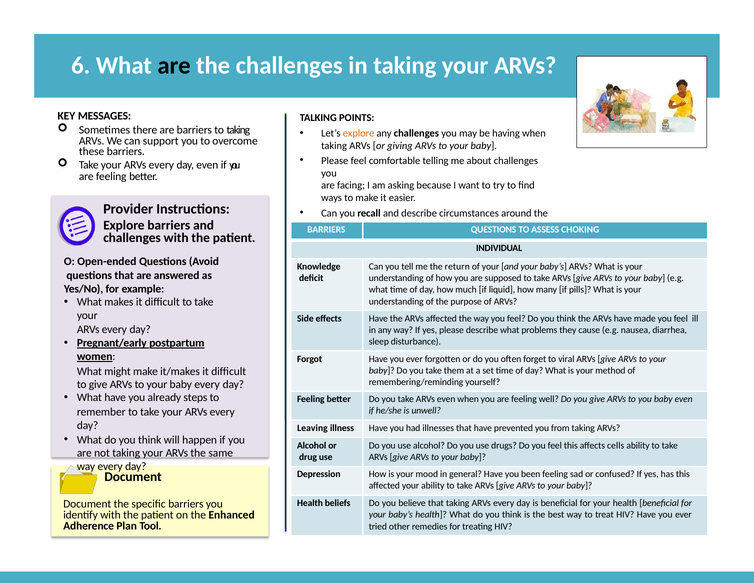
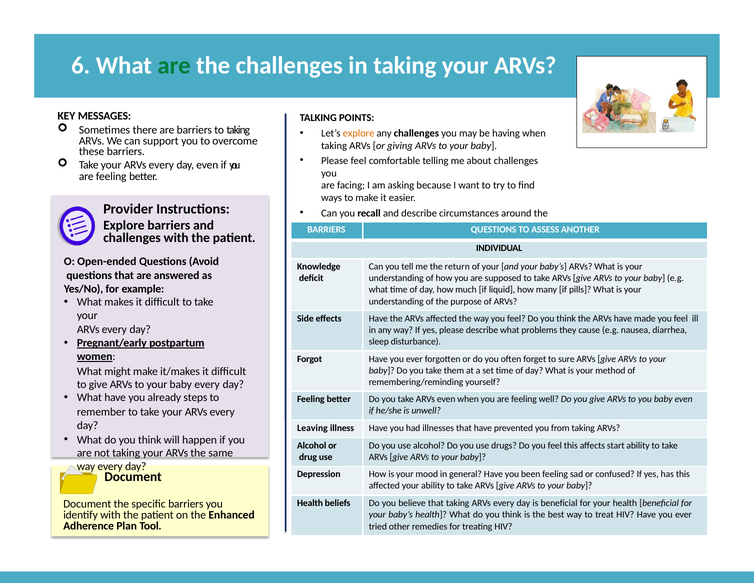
are at (174, 66) colour: black -> green
CHOKING: CHOKING -> ANOTHER
viral: viral -> sure
cells: cells -> start
